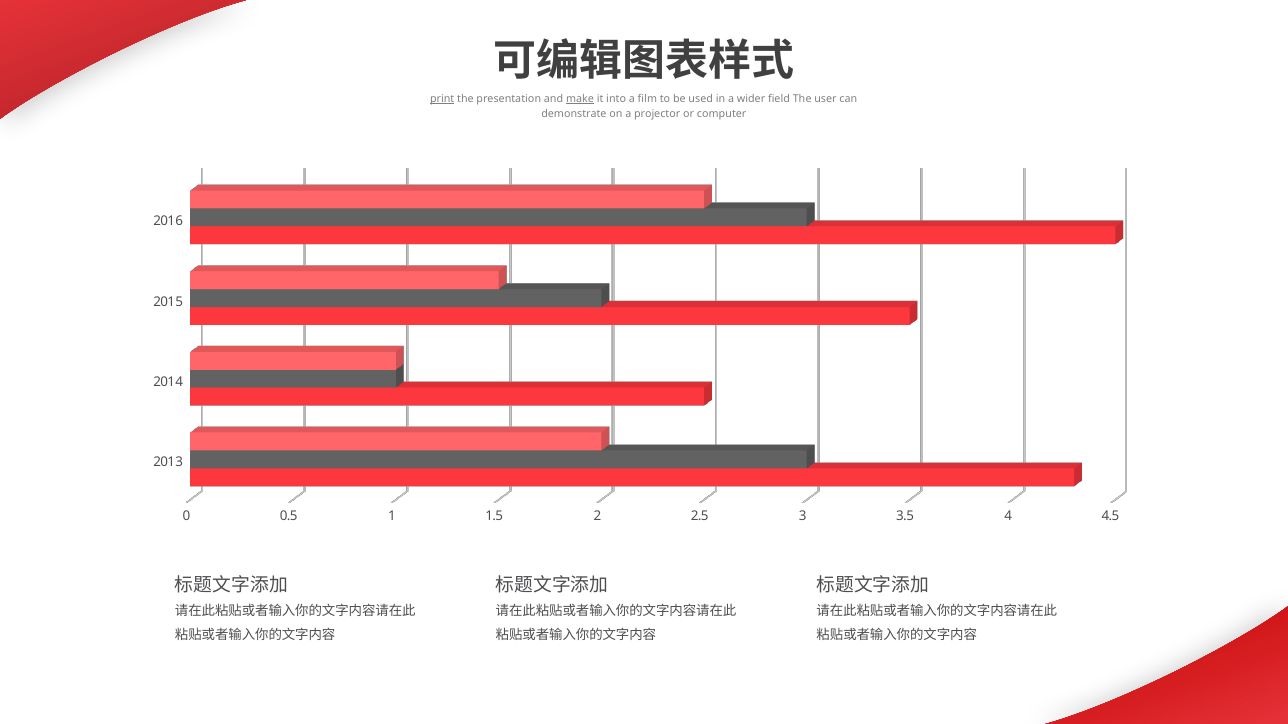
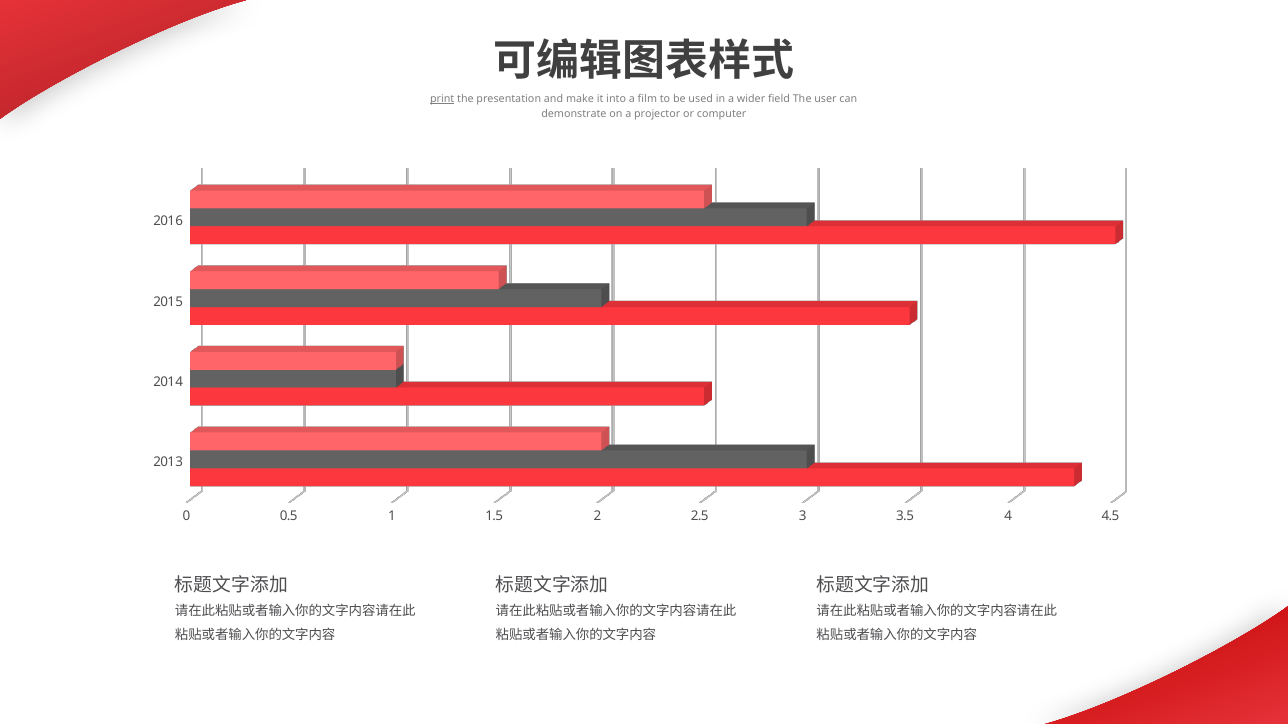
make underline: present -> none
